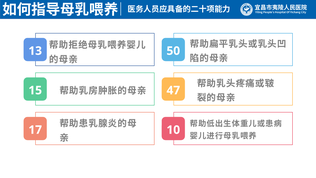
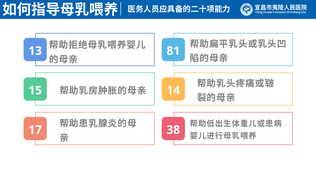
50: 50 -> 81
47: 47 -> 14
10: 10 -> 38
